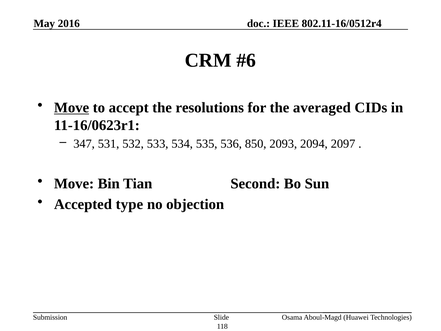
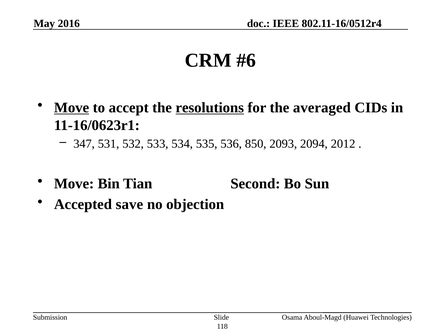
resolutions underline: none -> present
2097: 2097 -> 2012
type: type -> save
